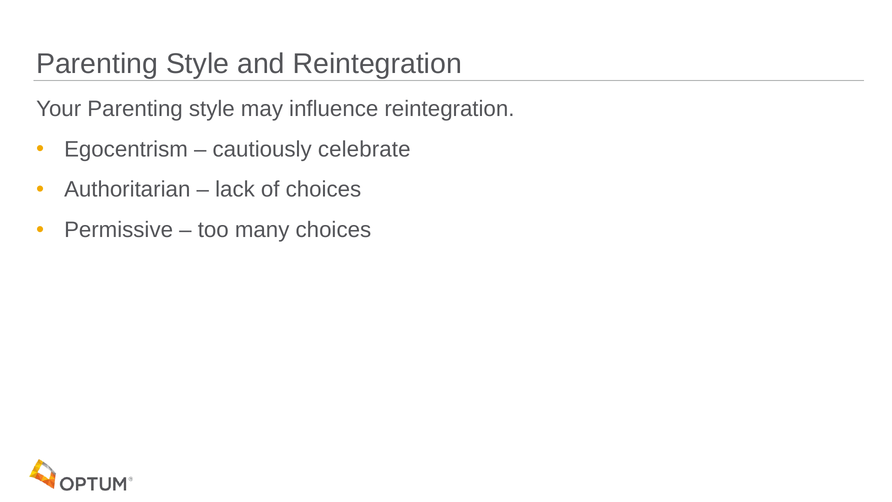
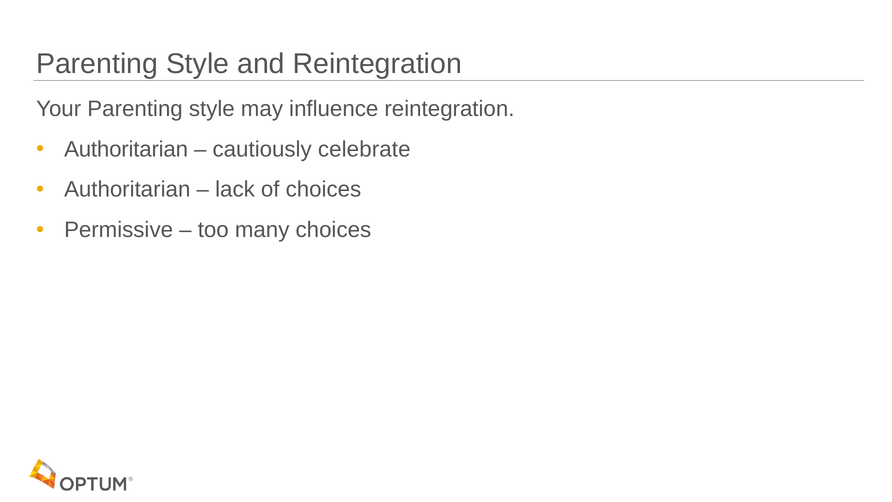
Egocentrism at (126, 149): Egocentrism -> Authoritarian
